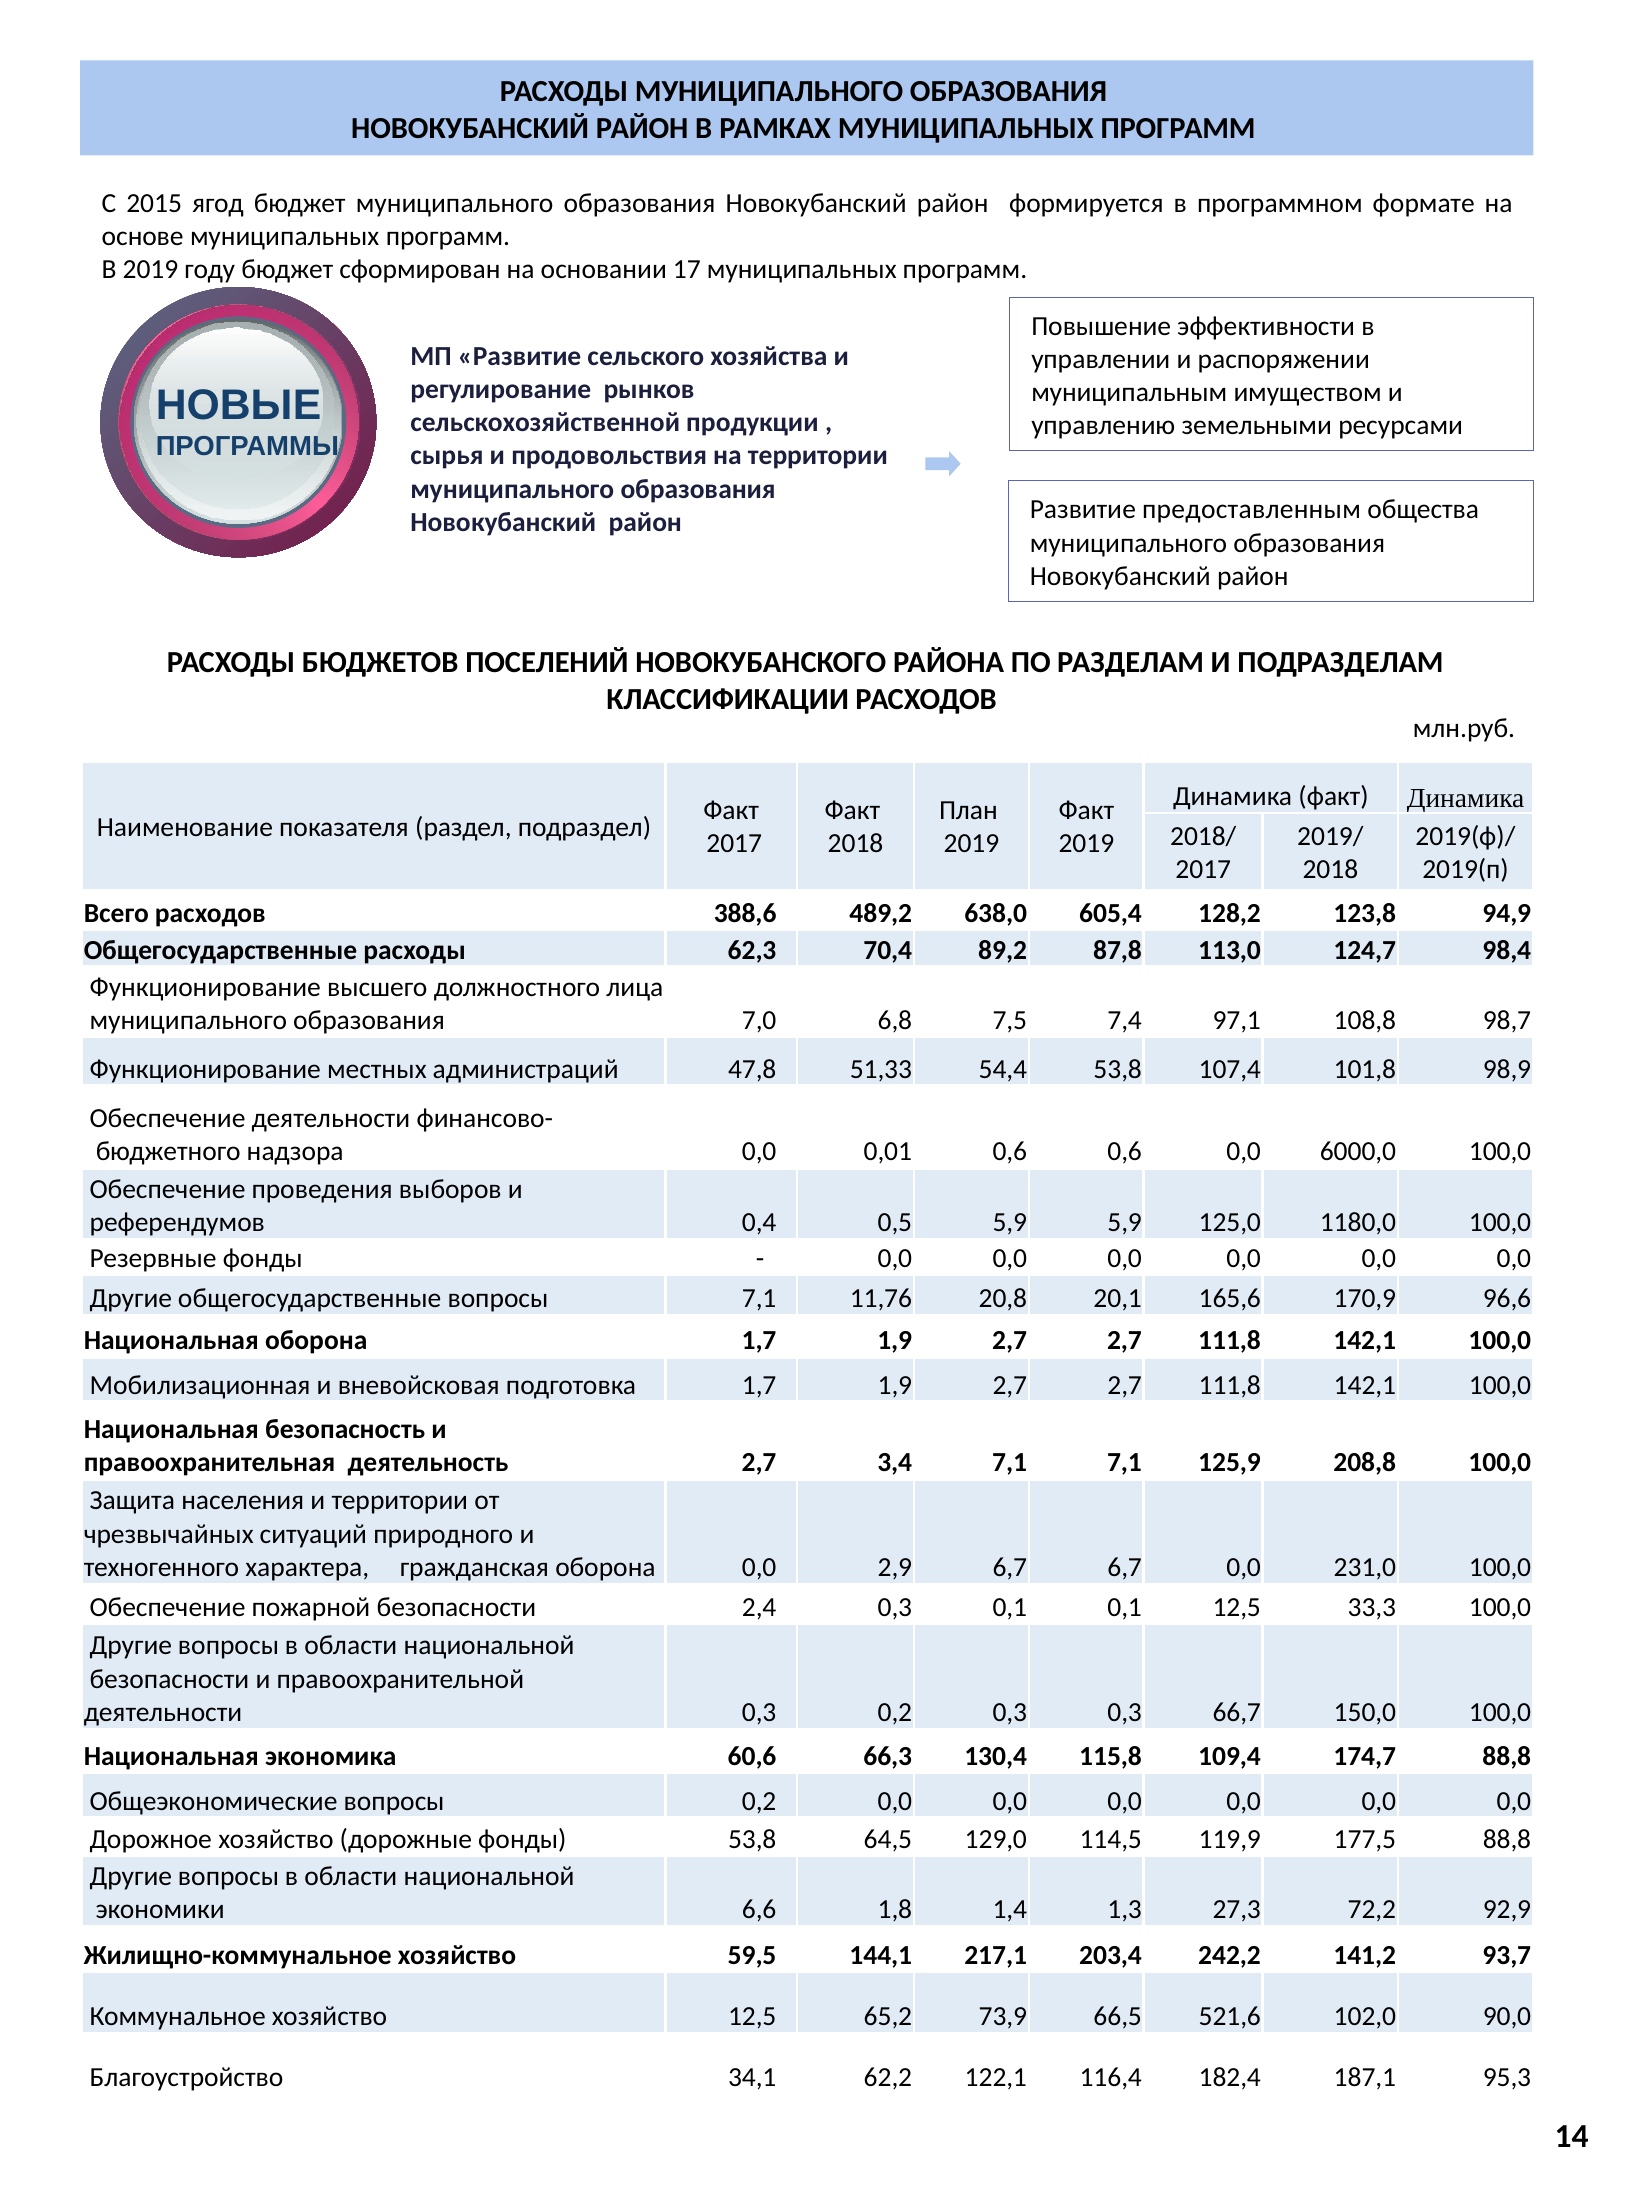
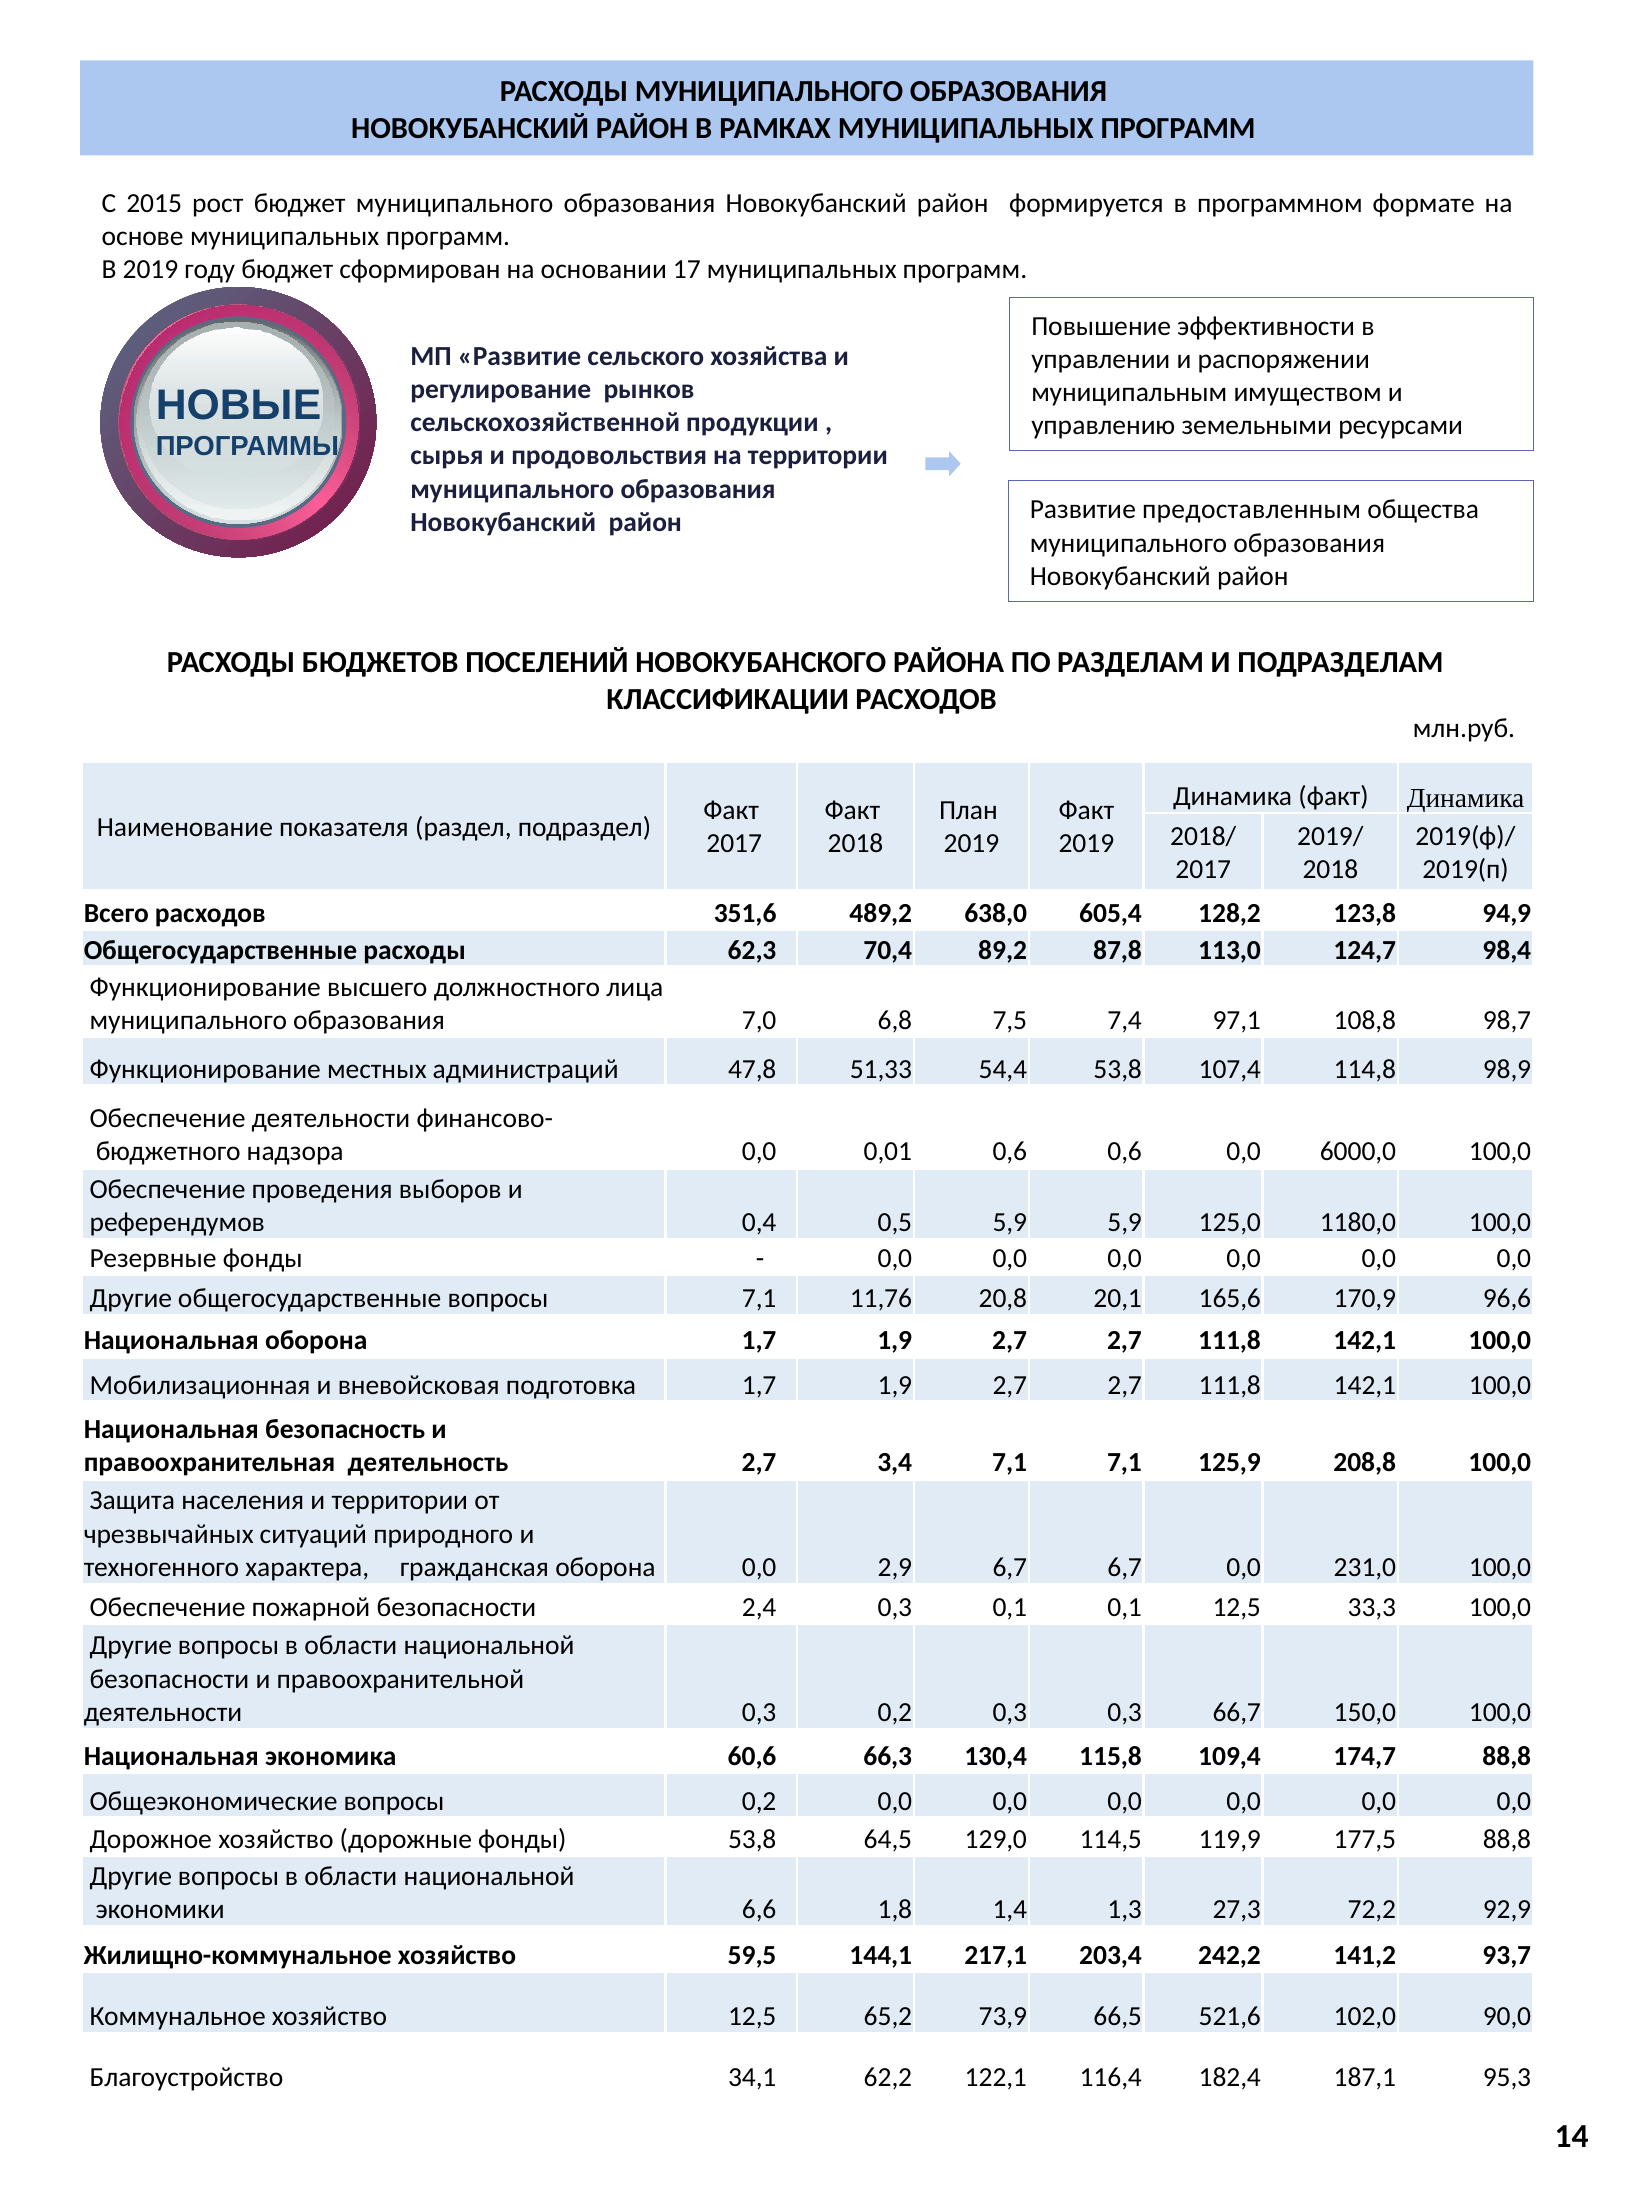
ягод: ягод -> рост
388,6: 388,6 -> 351,6
101,8: 101,8 -> 114,8
